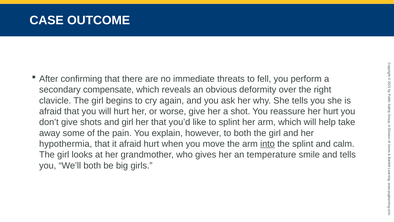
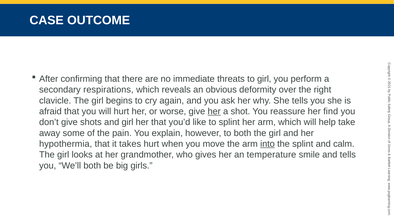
to fell: fell -> girl
compensate: compensate -> respirations
her at (214, 111) underline: none -> present
her hurt: hurt -> find
it afraid: afraid -> takes
